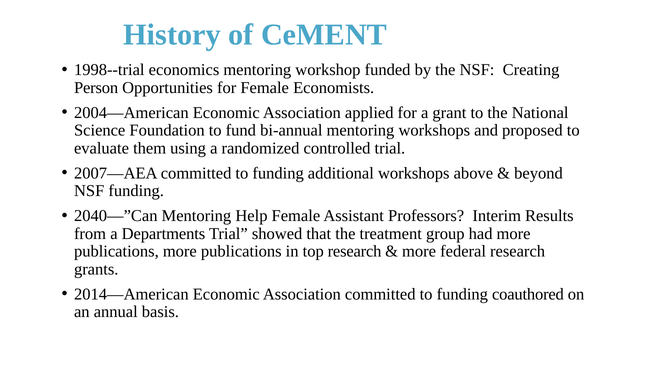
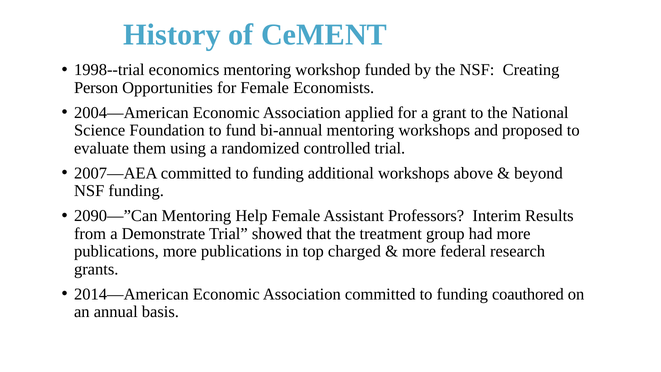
2040—”Can: 2040—”Can -> 2090—”Can
Departments: Departments -> Demonstrate
top research: research -> charged
